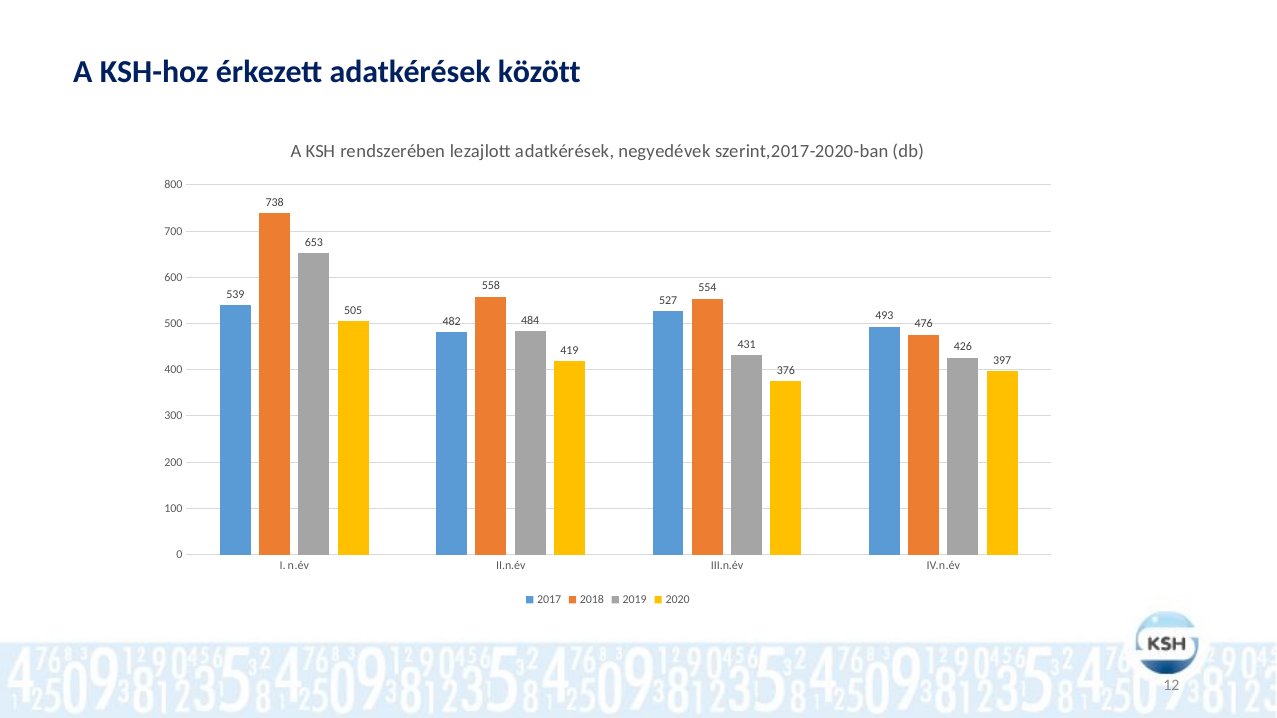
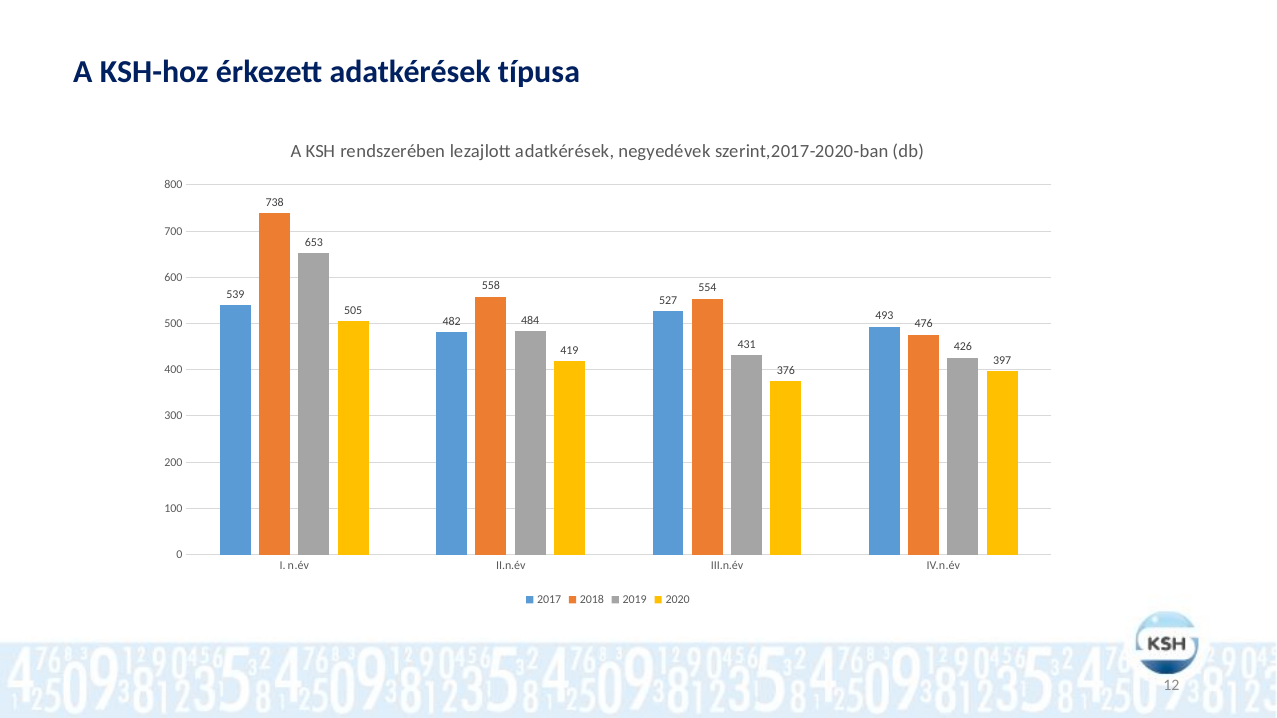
között: között -> típusa
